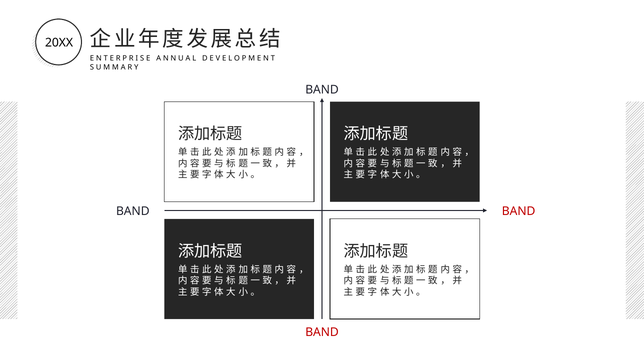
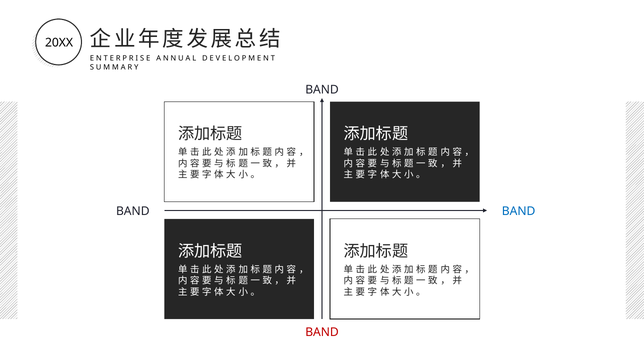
BAND at (519, 211) colour: red -> blue
